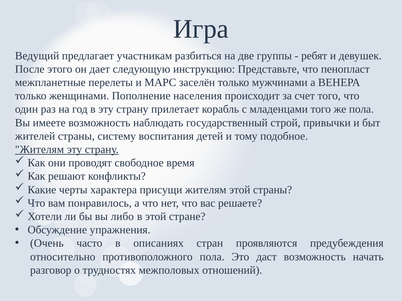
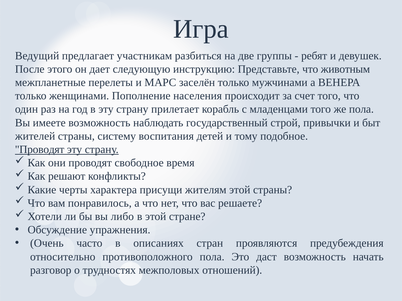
пенопласт: пенопласт -> животным
Жителям at (40, 150): Жителям -> Проводят
